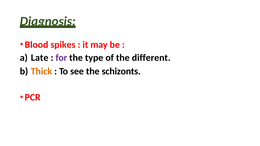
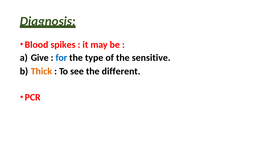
Late: Late -> Give
for colour: purple -> blue
different: different -> sensitive
schizonts: schizonts -> different
